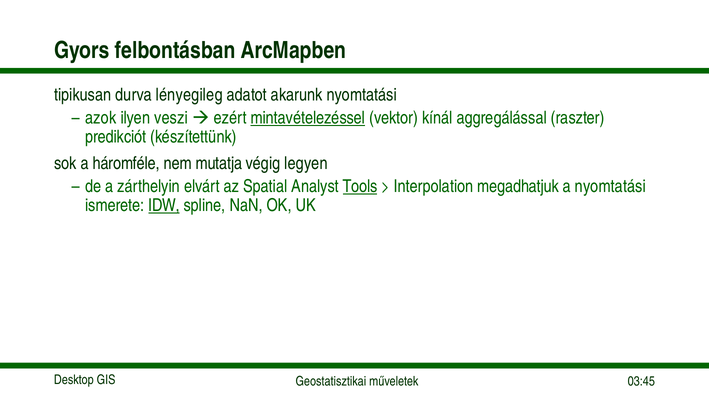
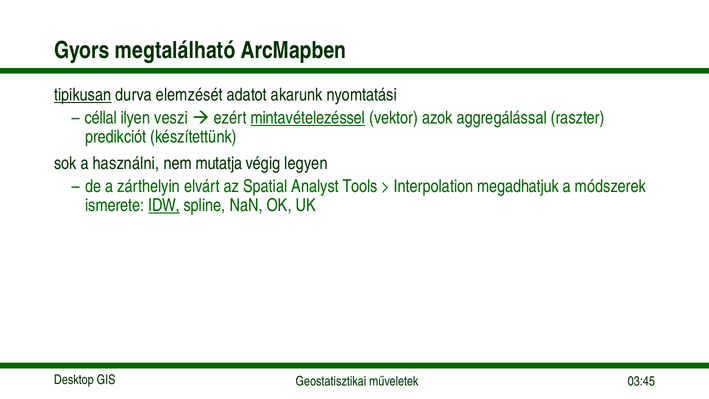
felbontásban: felbontásban -> megtalálható
tipikusan underline: none -> present
lényegileg: lényegileg -> elemzését
azok: azok -> céllal
kínál: kínál -> azok
háromféle: háromféle -> használni
Tools underline: present -> none
a nyomtatási: nyomtatási -> módszerek
